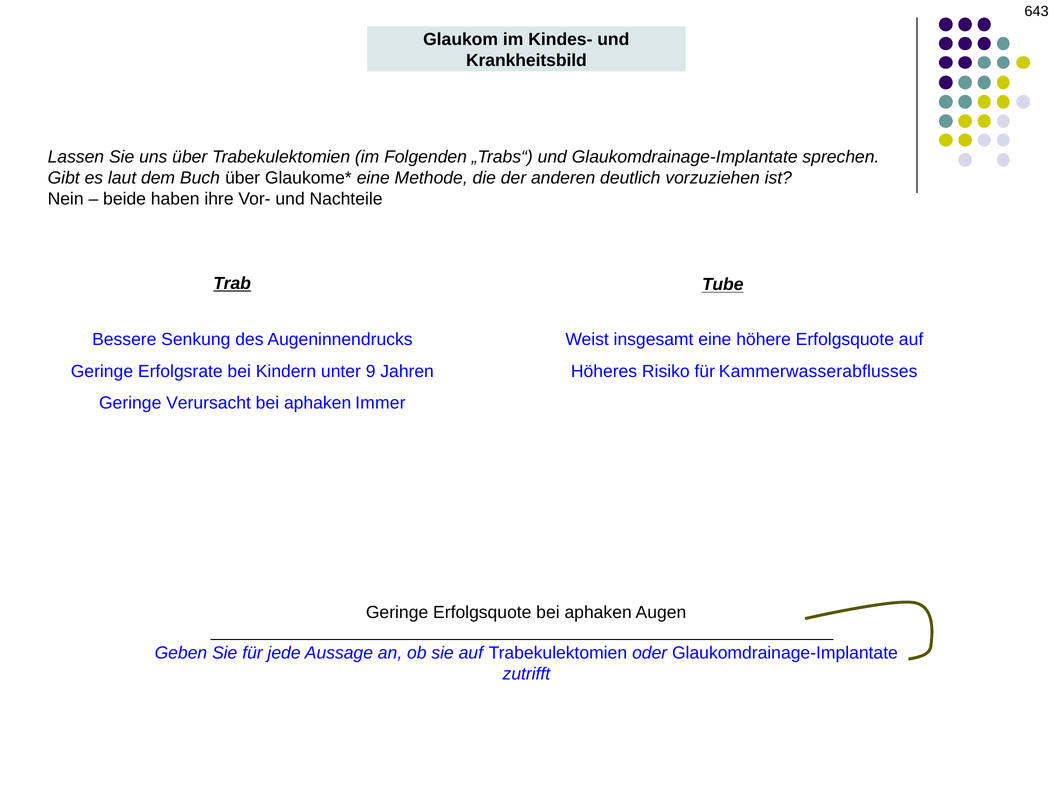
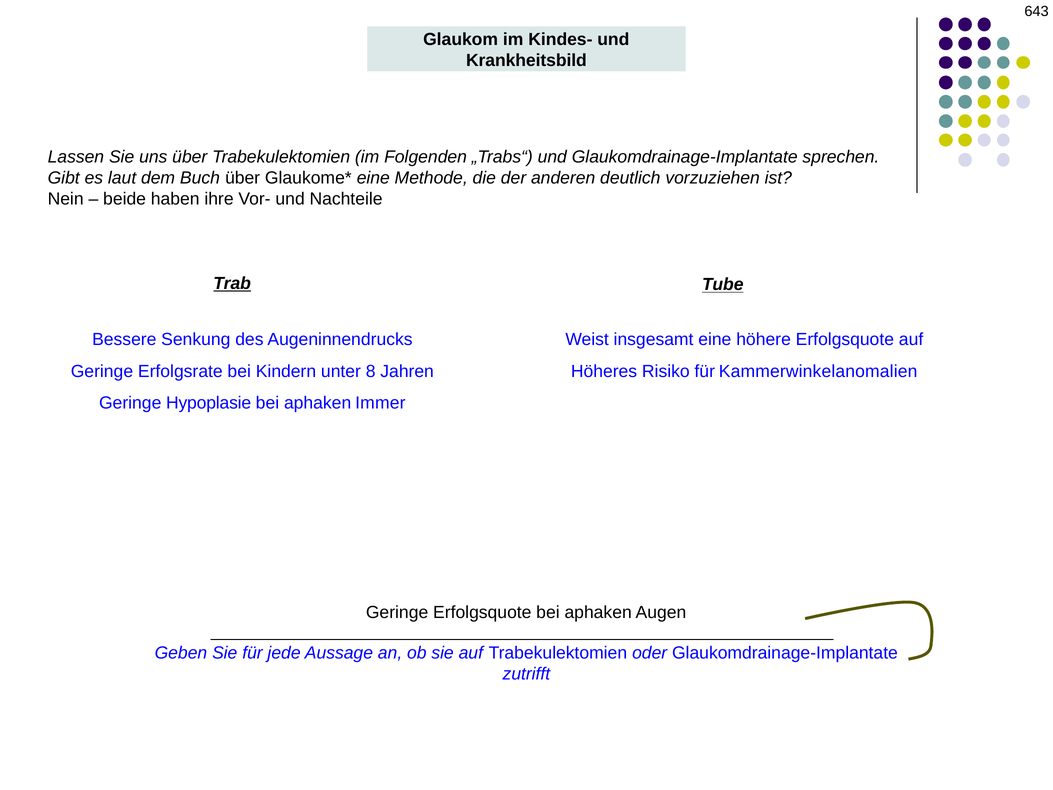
9: 9 -> 8
Kammerwasserabflusses: Kammerwasserabflusses -> Kammerwinkelanomalien
Verursacht: Verursacht -> Hypoplasie
